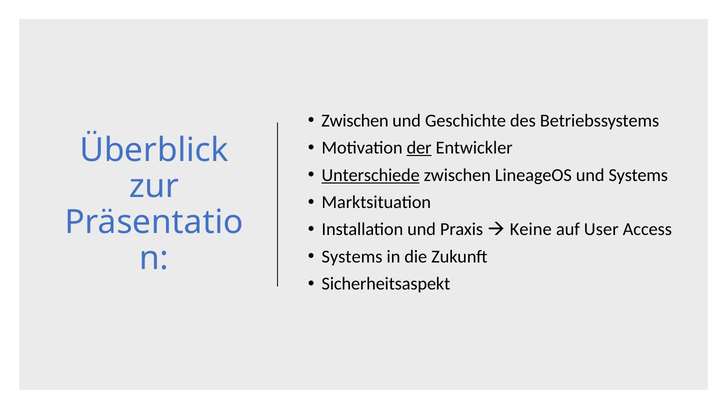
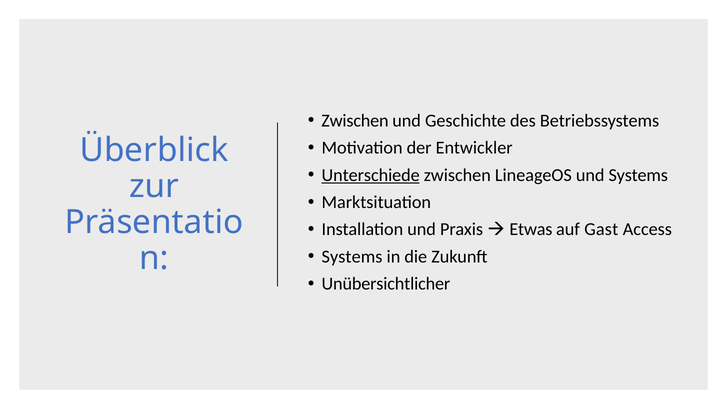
der underline: present -> none
Keine: Keine -> Etwas
User: User -> Gast
Sicherheitsaspekt: Sicherheitsaspekt -> Unübersichtlicher
